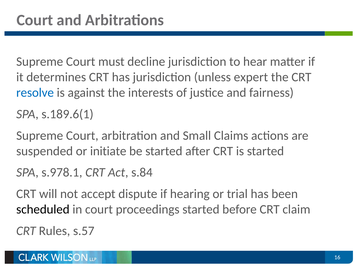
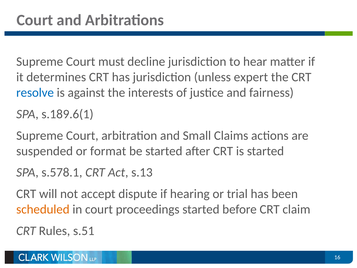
initiate: initiate -> format
s.978.1: s.978.1 -> s.578.1
s.84: s.84 -> s.13
scheduled colour: black -> orange
s.57: s.57 -> s.51
